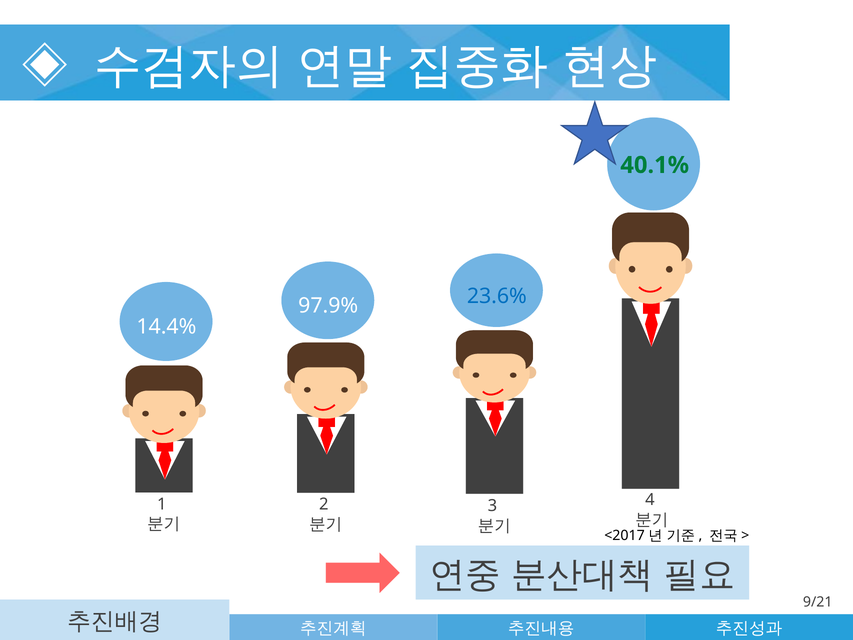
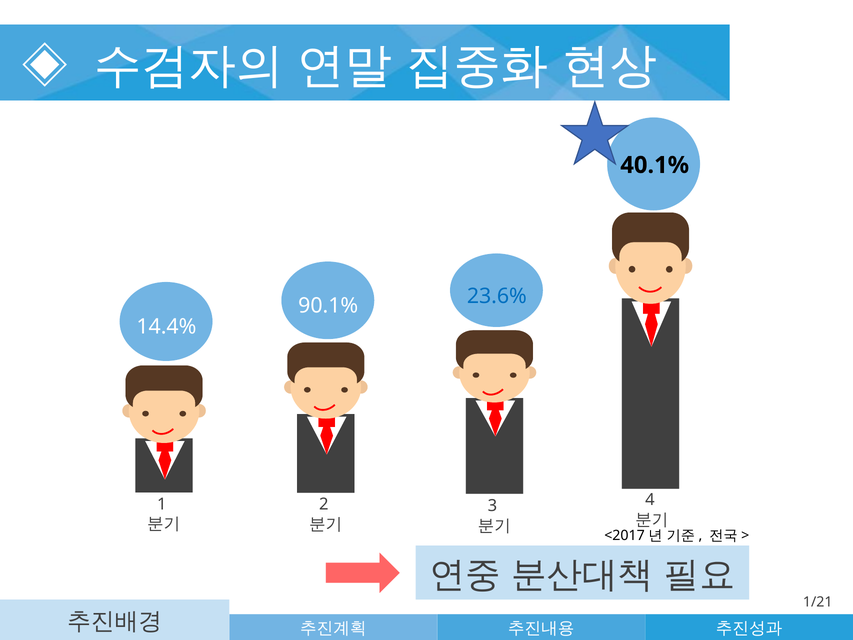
40.1% colour: green -> black
97.9%: 97.9% -> 90.1%
9/21: 9/21 -> 1/21
